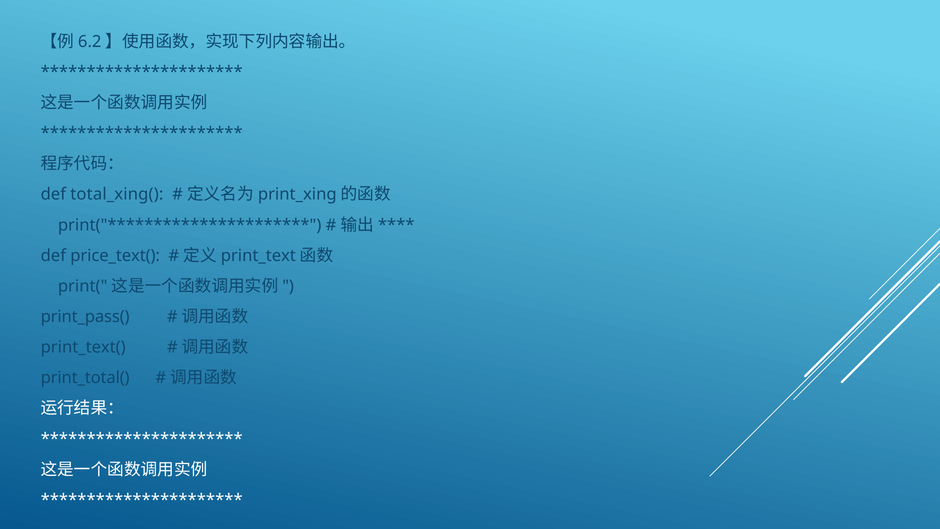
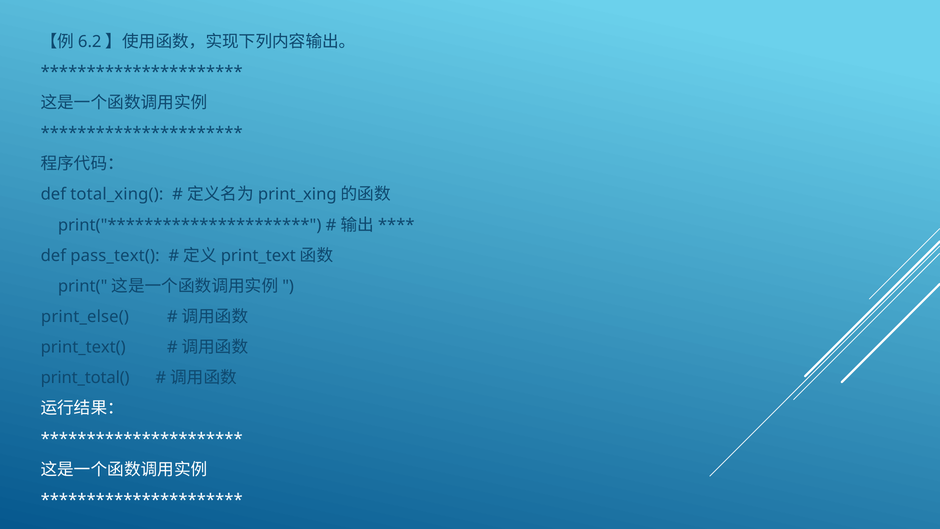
price_text(: price_text( -> pass_text(
print_pass(: print_pass( -> print_else(
